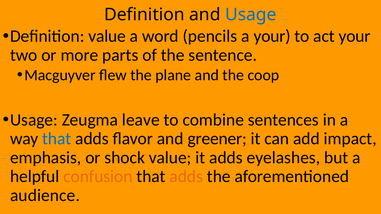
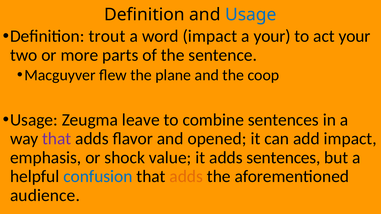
Definition value: value -> trout
word pencils: pencils -> impact
that at (57, 139) colour: blue -> purple
greener: greener -> opened
adds eyelashes: eyelashes -> sentences
confusion colour: orange -> blue
